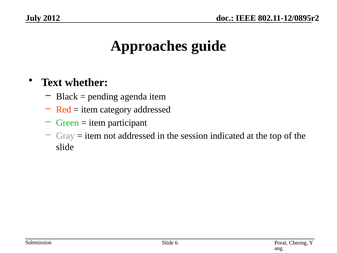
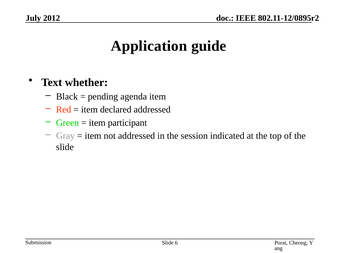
Approaches: Approaches -> Application
category: category -> declared
